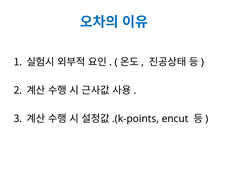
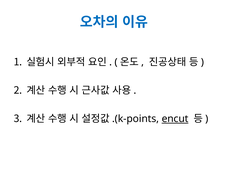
encut underline: none -> present
